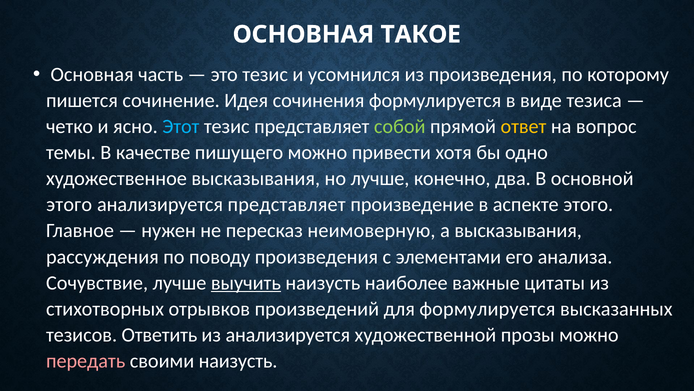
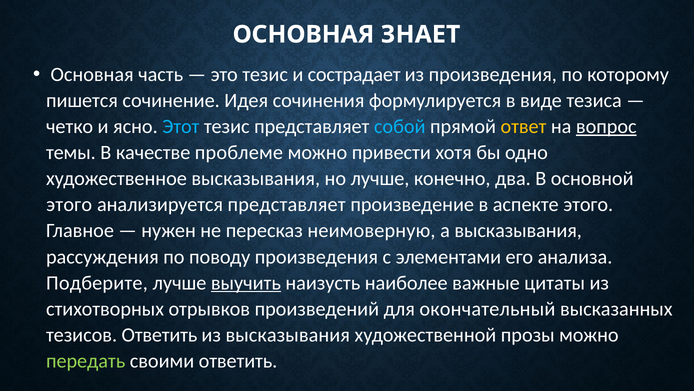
ТАКОЕ: ТАКОЕ -> ЗНАЕТ
усомнился: усомнился -> сострадает
собой colour: light green -> light blue
вопрос underline: none -> present
пишущего: пишущего -> проблеме
Сочувствие: Сочувствие -> Подберите
для формулируется: формулируется -> окончательный
из анализируется: анализируется -> высказывания
передать colour: pink -> light green
своими наизусть: наизусть -> ответить
